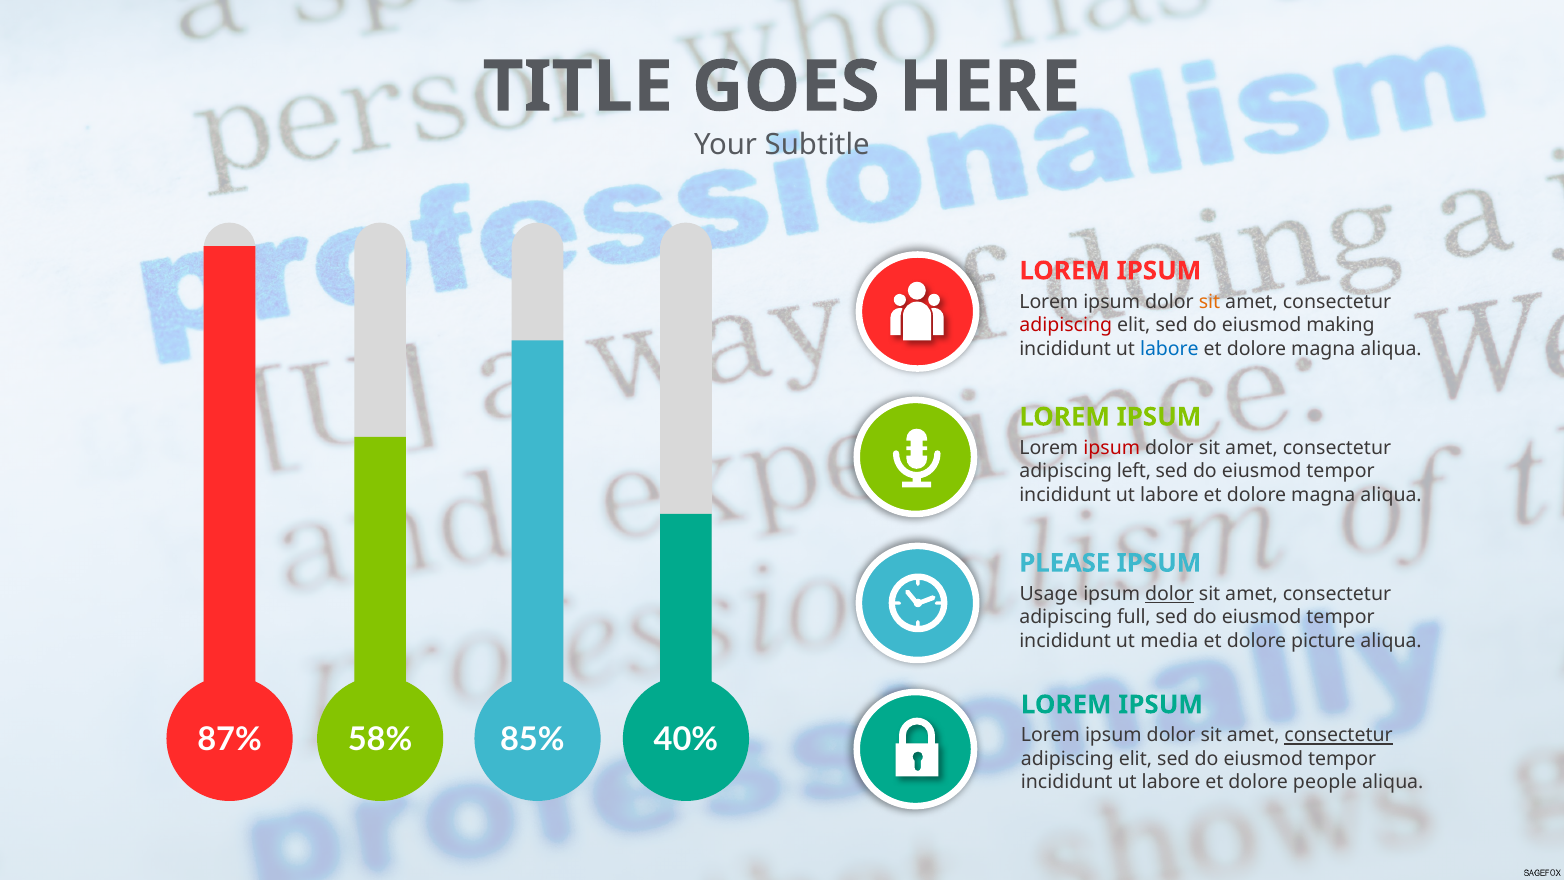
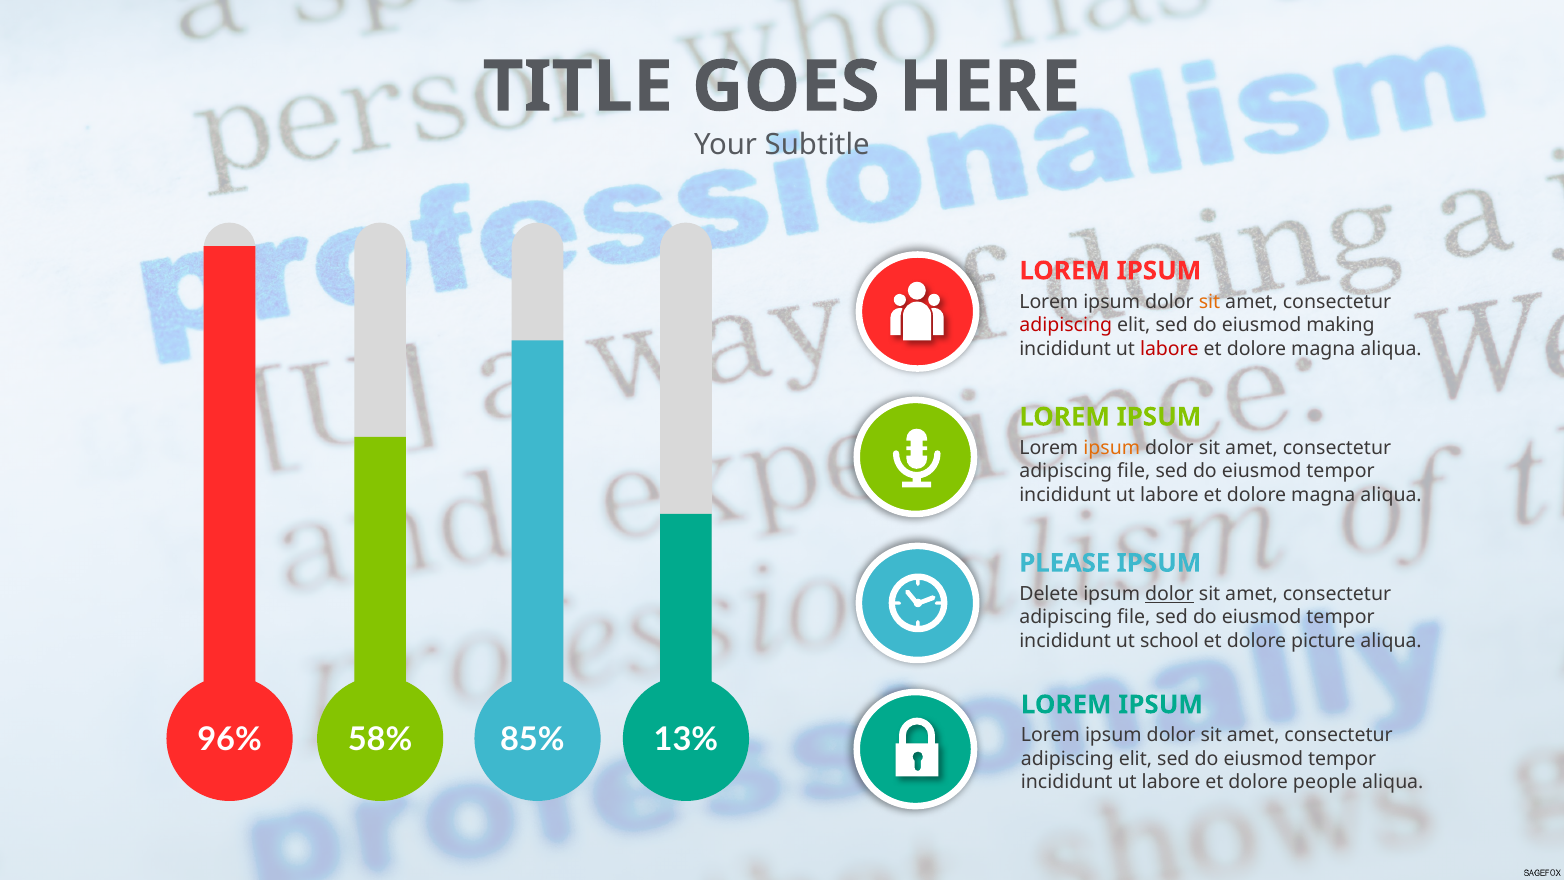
labore at (1169, 348) colour: blue -> red
ipsum at (1112, 448) colour: red -> orange
left at (1134, 471): left -> file
Usage: Usage -> Delete
full at (1134, 617): full -> file
media: media -> school
87%: 87% -> 96%
40%: 40% -> 13%
consectetur at (1339, 735) underline: present -> none
